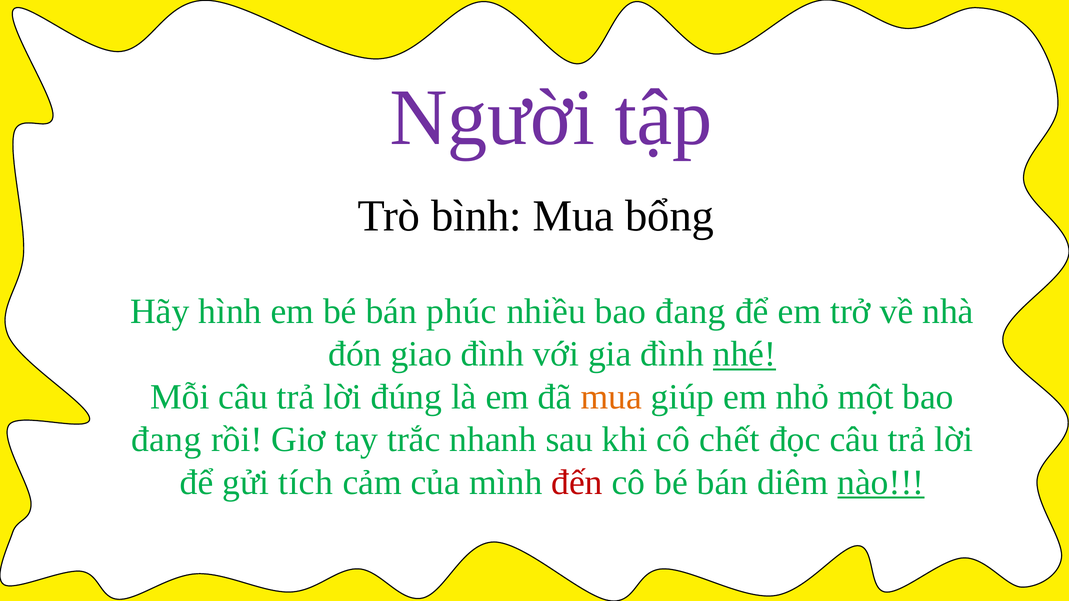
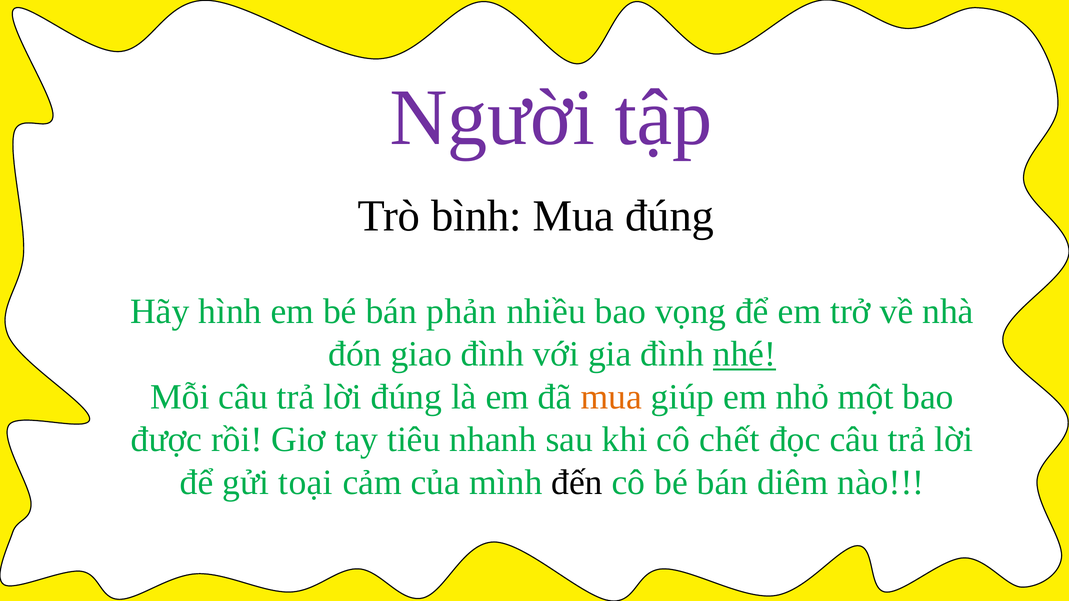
Mua bổng: bổng -> đúng
phúc: phúc -> phản
nhiều bao đang: đang -> vọng
đang at (166, 440): đang -> được
trắc: trắc -> tiêu
tích: tích -> toại
đến colour: red -> black
nào underline: present -> none
